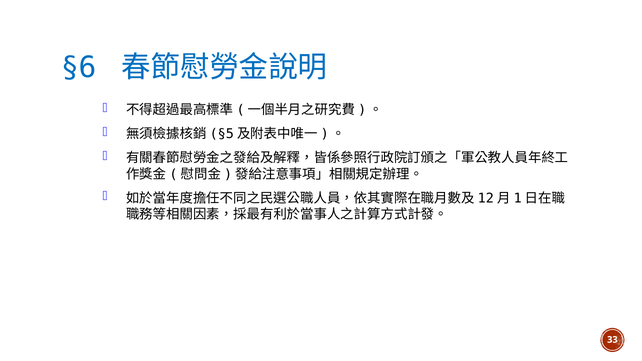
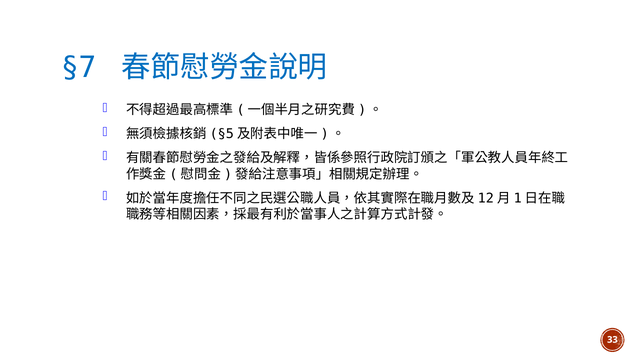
§6: §6 -> §7
